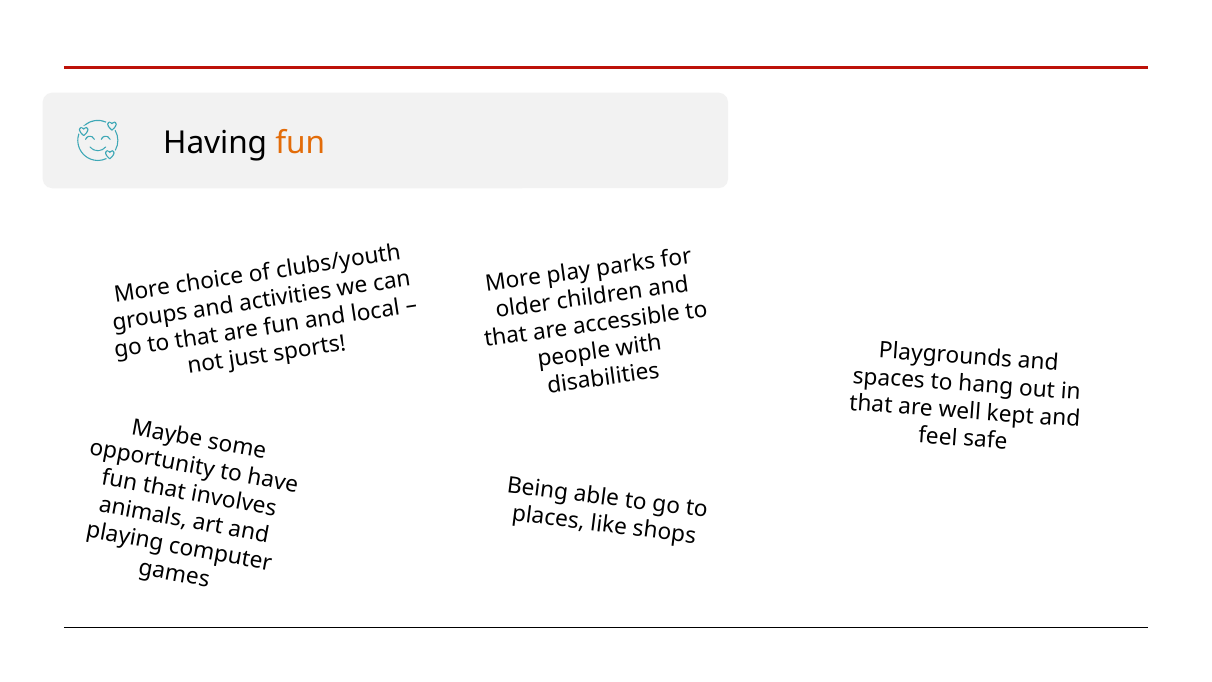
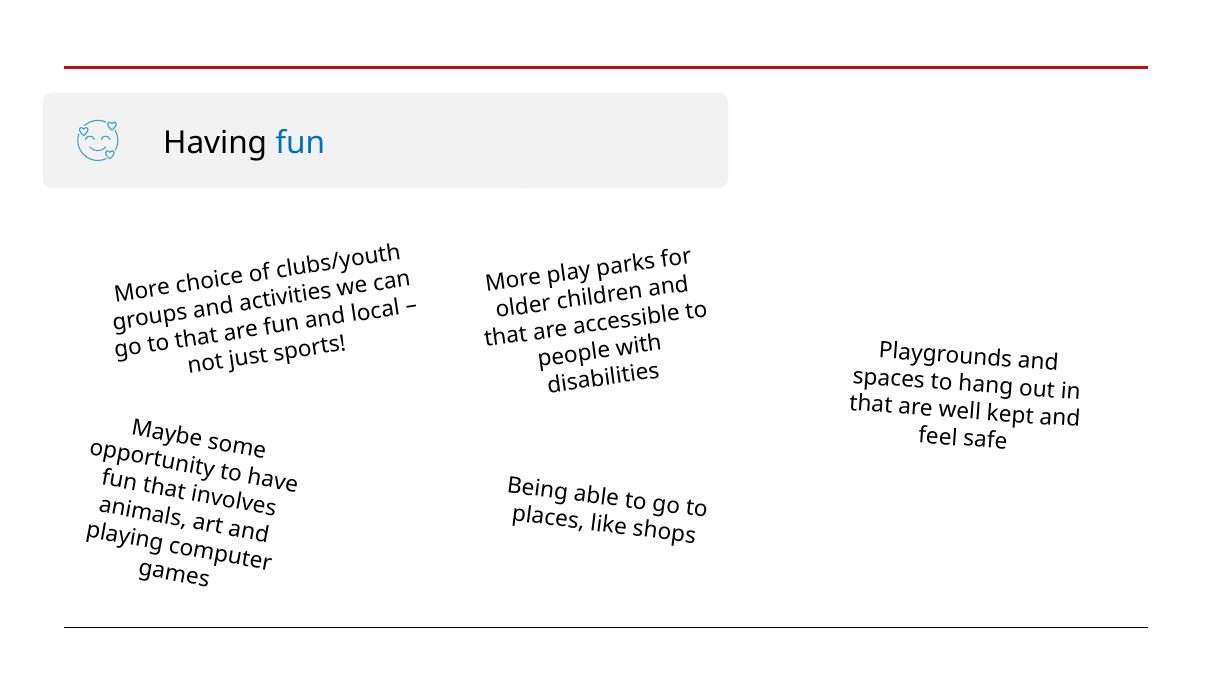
fun at (300, 143) colour: orange -> blue
